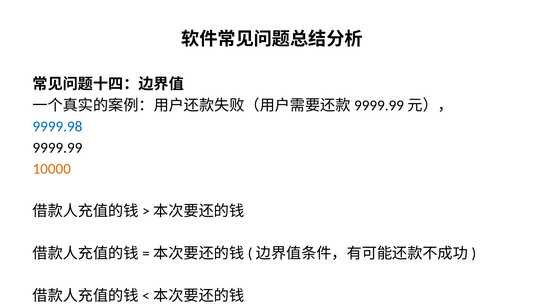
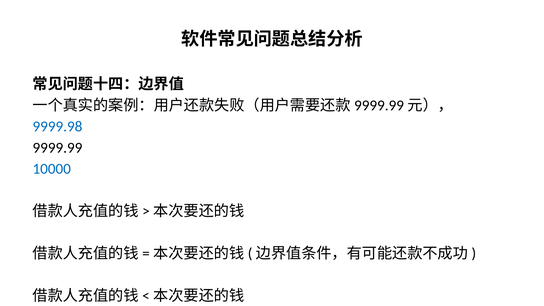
10000 colour: orange -> blue
